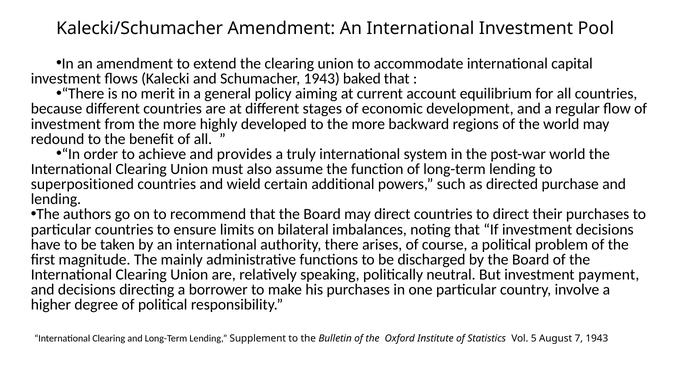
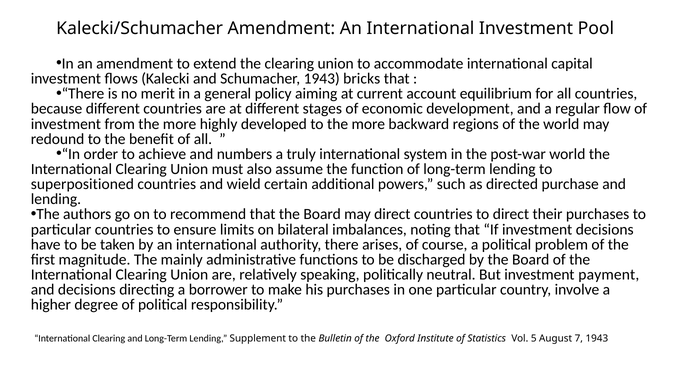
baked: baked -> bricks
provides: provides -> numbers
